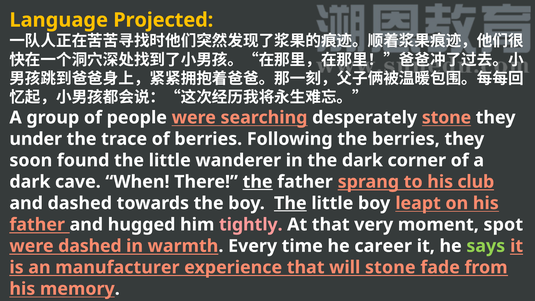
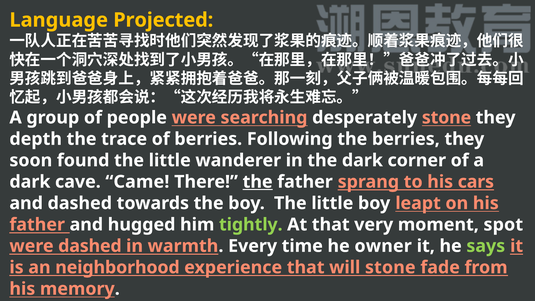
under: under -> depth
When: When -> Came
club: club -> cars
The at (290, 203) underline: present -> none
tightly colour: pink -> light green
career: career -> owner
manufacturer: manufacturer -> neighborhood
